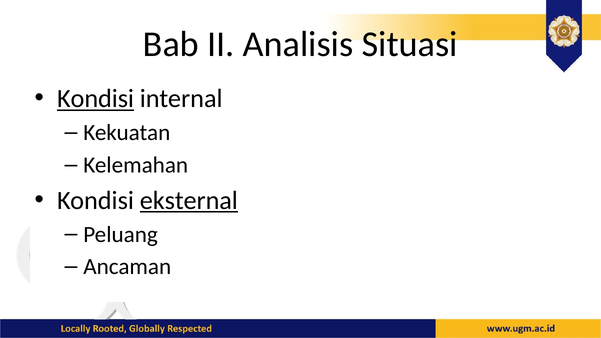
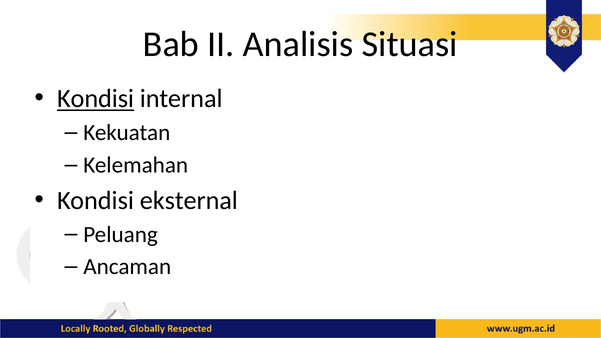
eksternal underline: present -> none
